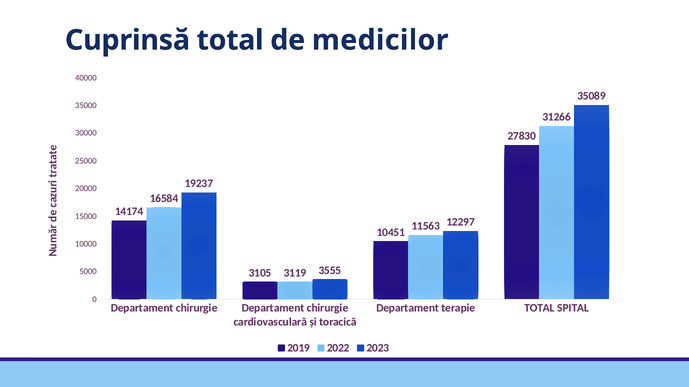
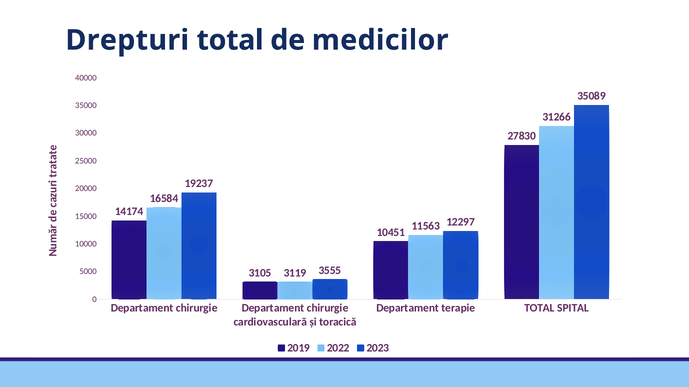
Cuprinsă: Cuprinsă -> Drepturi
